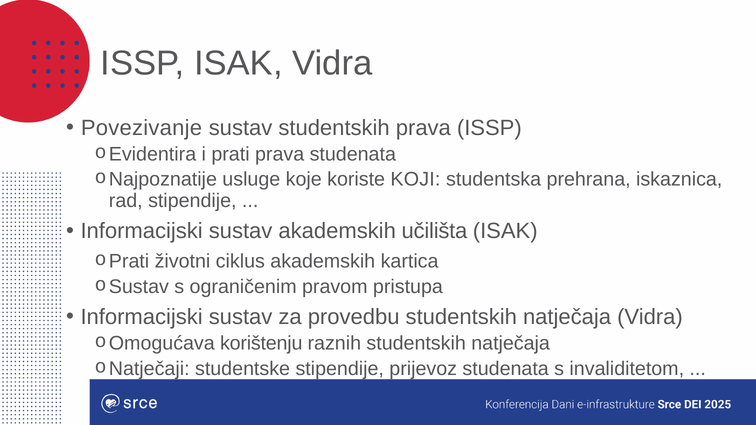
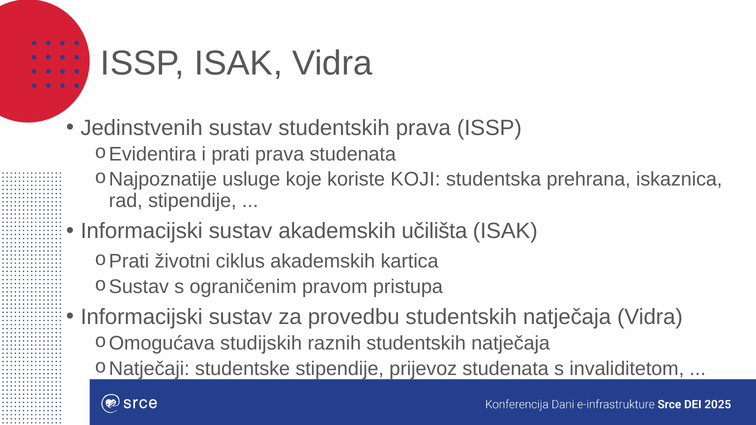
Povezivanje: Povezivanje -> Jedinstvenih
korištenju: korištenju -> studijskih
